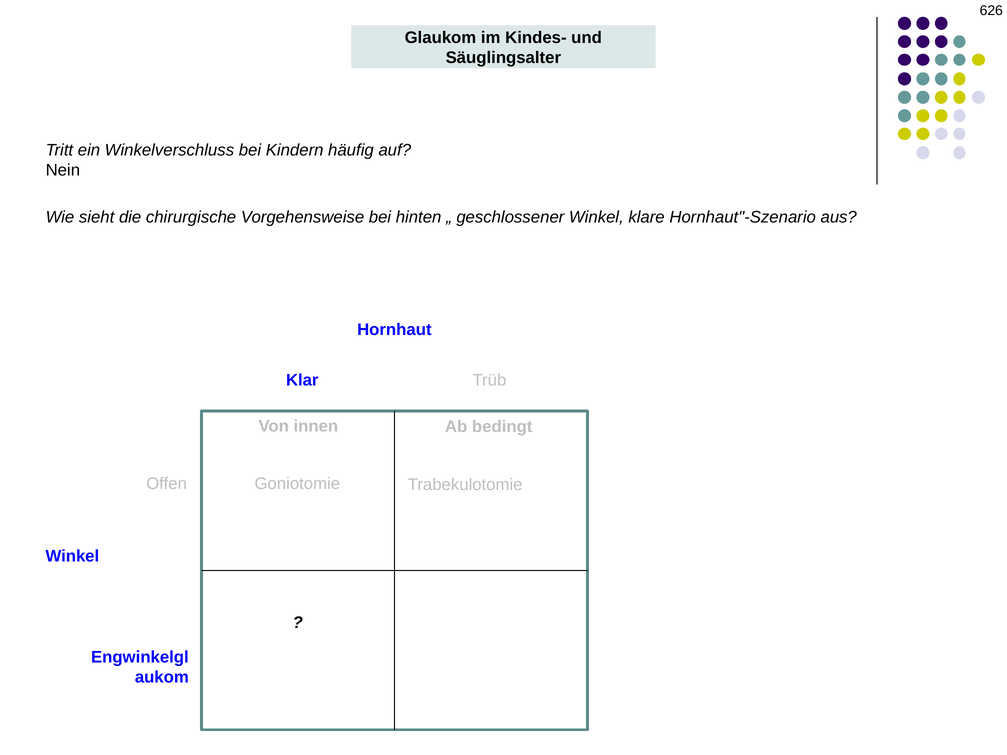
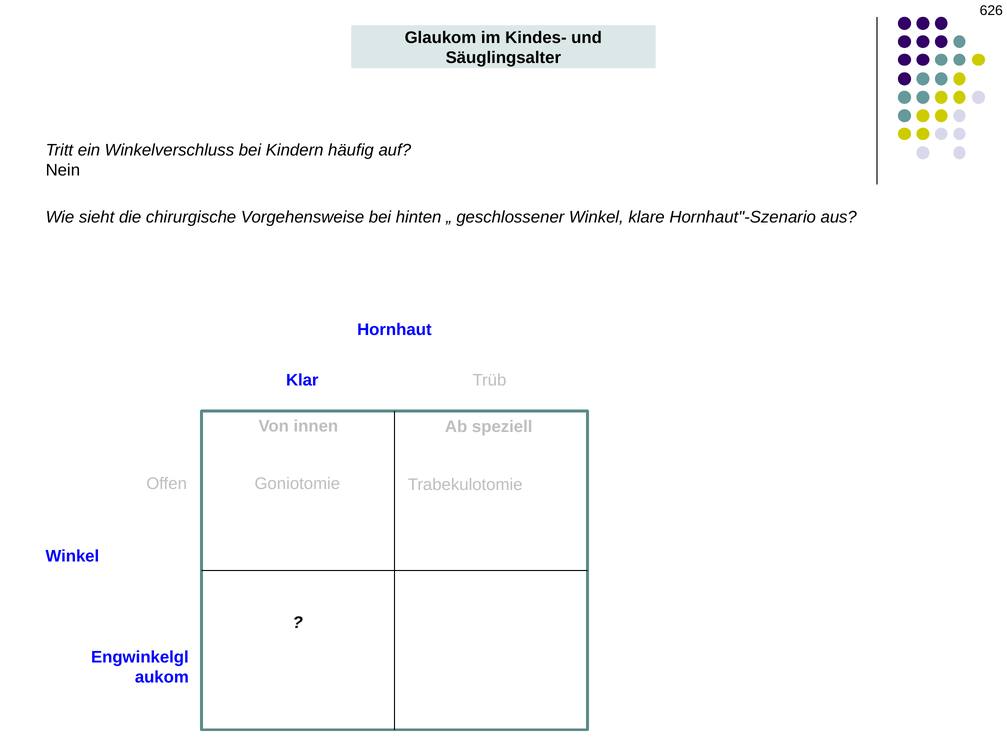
bedingt: bedingt -> speziell
